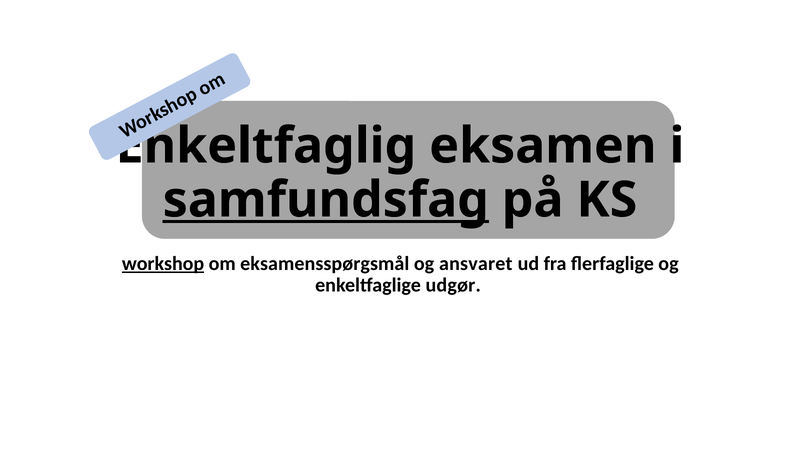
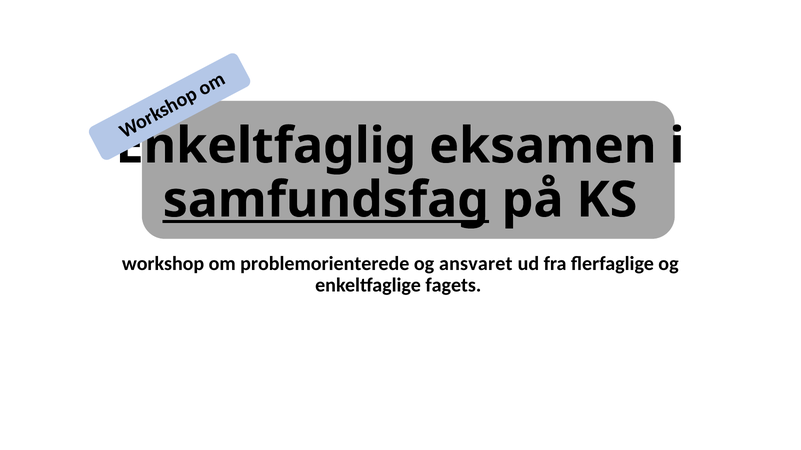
workshop underline: present -> none
eksamensspørgsmål: eksamensspørgsmål -> problemorienterede
udgør: udgør -> fagets
